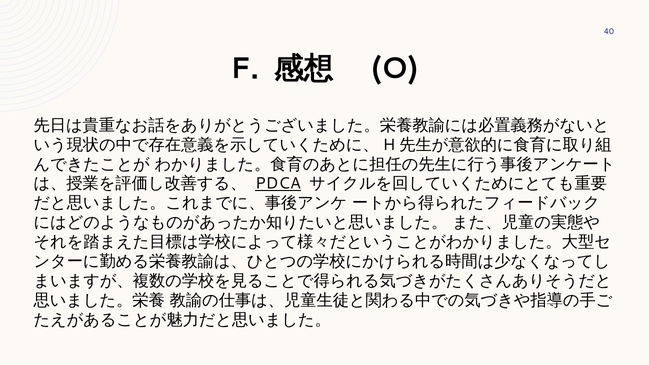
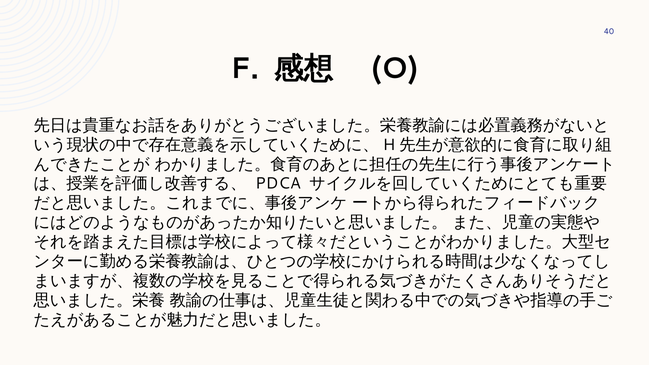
PDCA underline: present -> none
